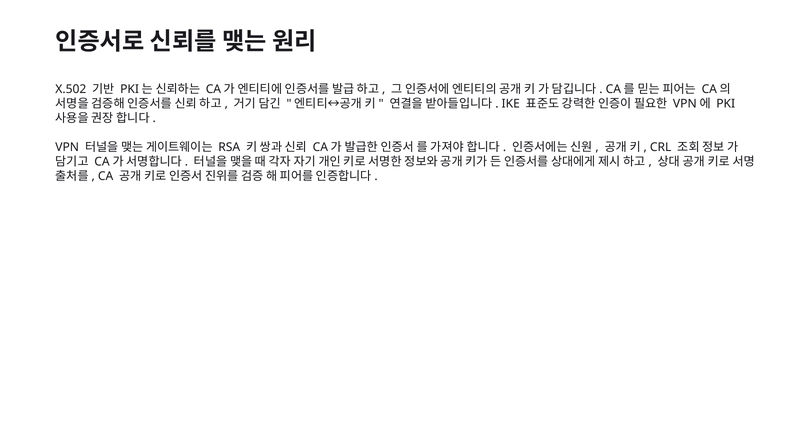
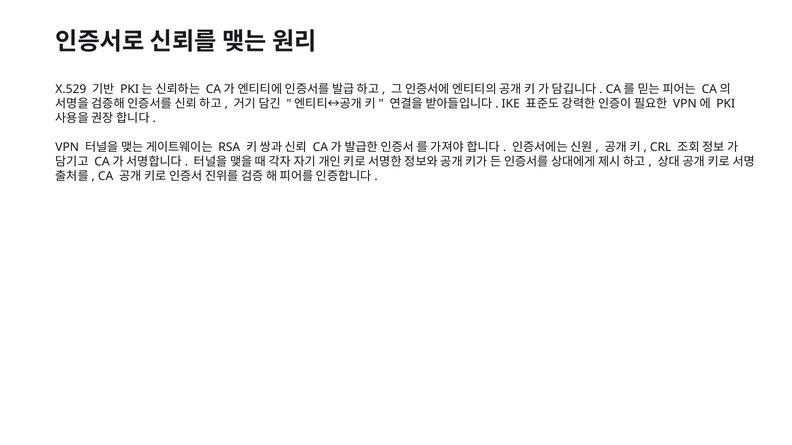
X.502: X.502 -> X.529
